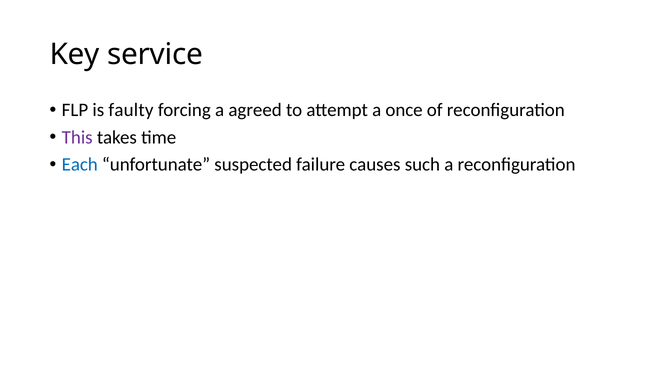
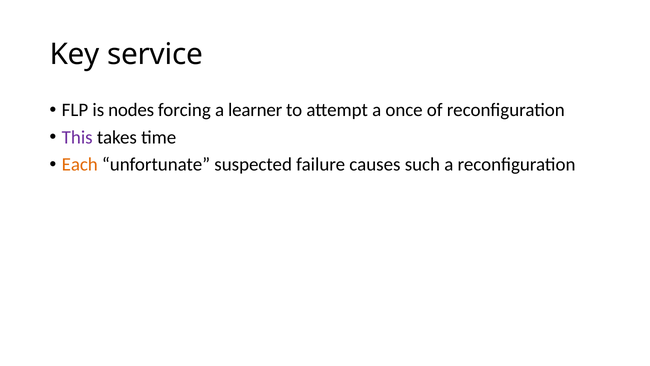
faulty: faulty -> nodes
agreed: agreed -> learner
Each colour: blue -> orange
